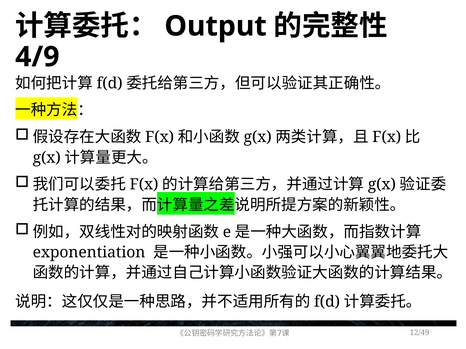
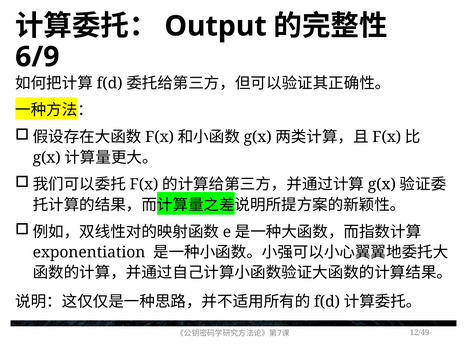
4/9: 4/9 -> 6/9
